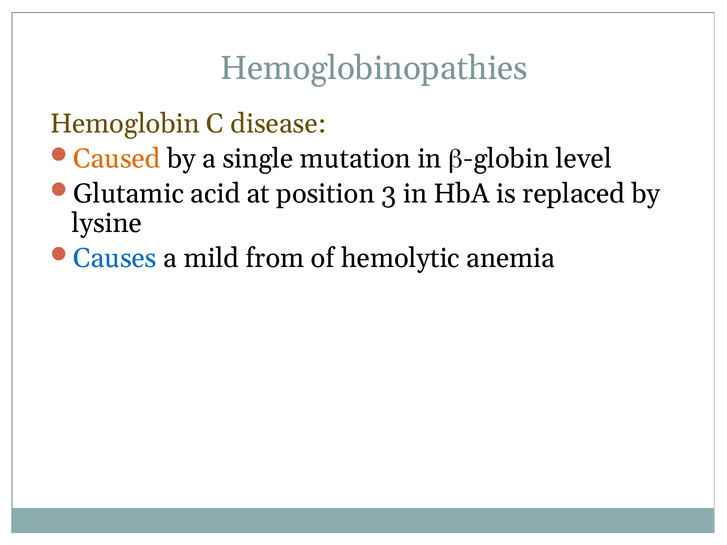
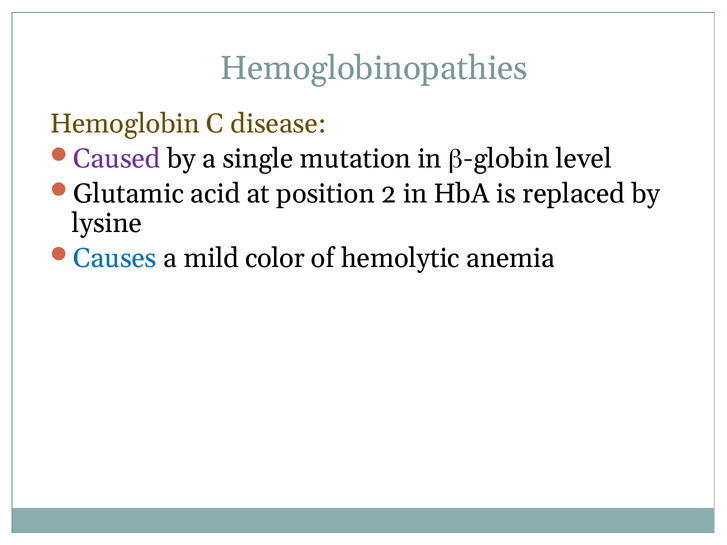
Caused colour: orange -> purple
3: 3 -> 2
from: from -> color
